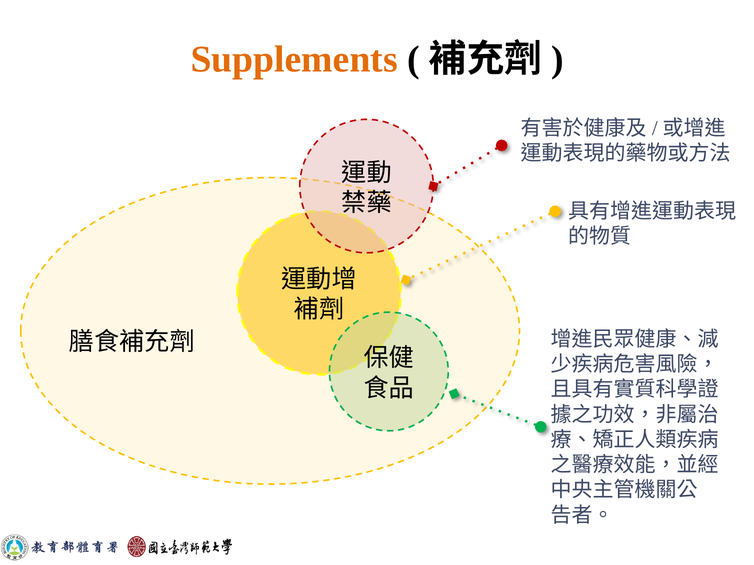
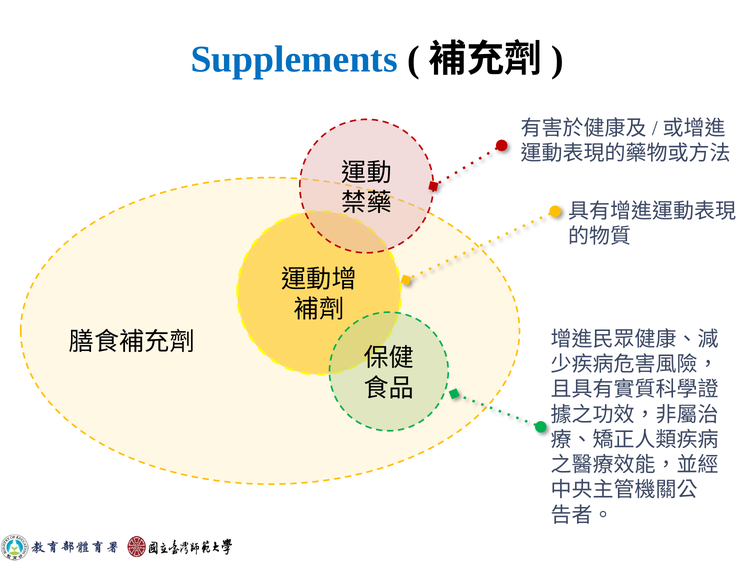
Supplements colour: orange -> blue
